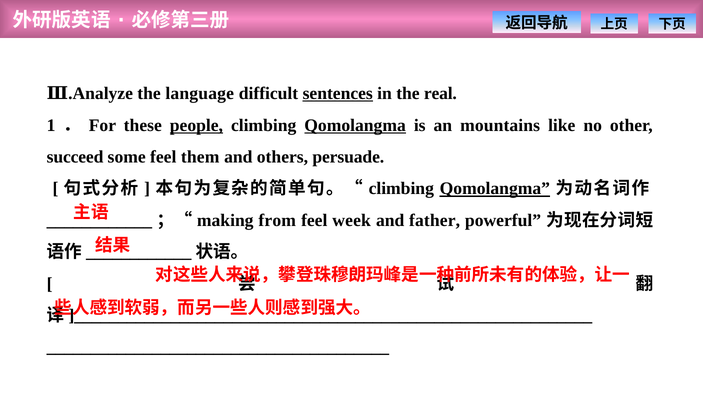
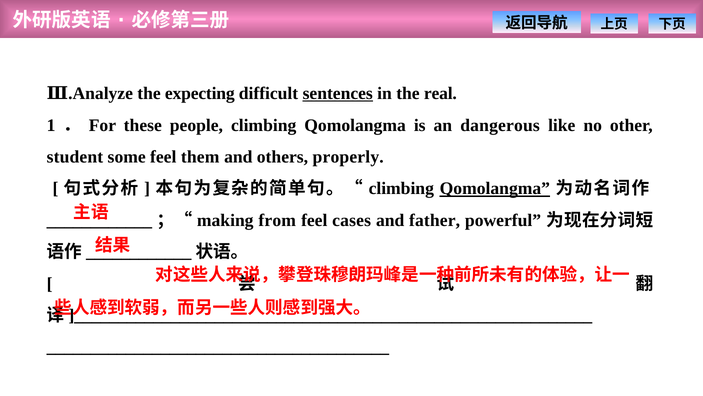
language: language -> expecting
people underline: present -> none
Qomolangma at (355, 125) underline: present -> none
mountains: mountains -> dangerous
succeed: succeed -> student
persuade: persuade -> properly
week: week -> cases
